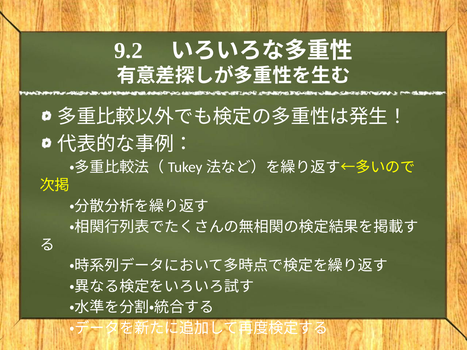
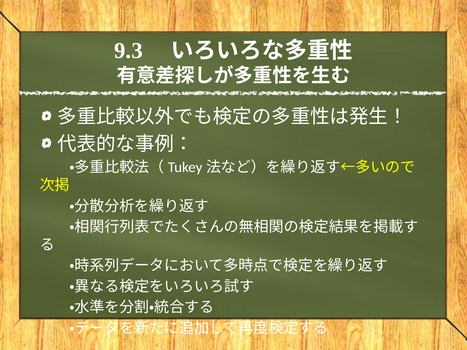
9.2: 9.2 -> 9.3
